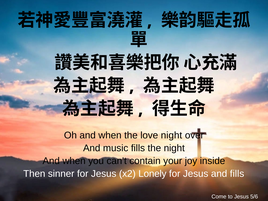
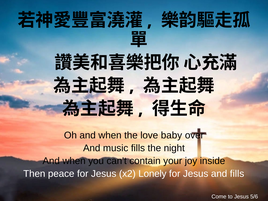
love night: night -> baby
sinner: sinner -> peace
